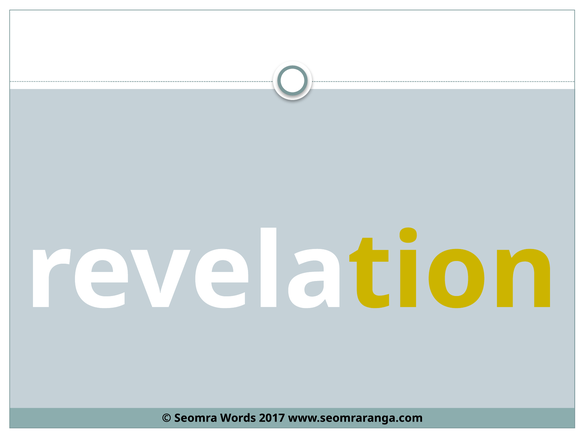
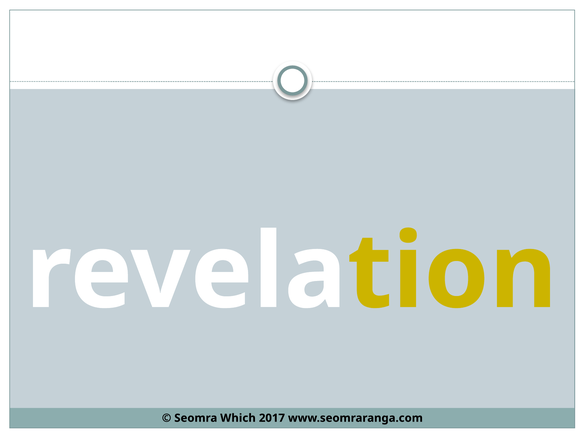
Words: Words -> Which
